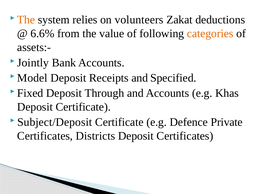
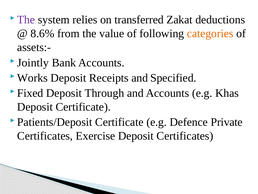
The at (26, 20) colour: orange -> purple
volunteers: volunteers -> transferred
6.6%: 6.6% -> 8.6%
Model: Model -> Works
Subject/Deposit: Subject/Deposit -> Patients/Deposit
Districts: Districts -> Exercise
